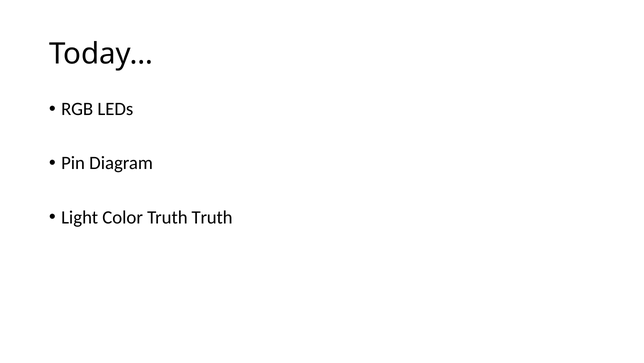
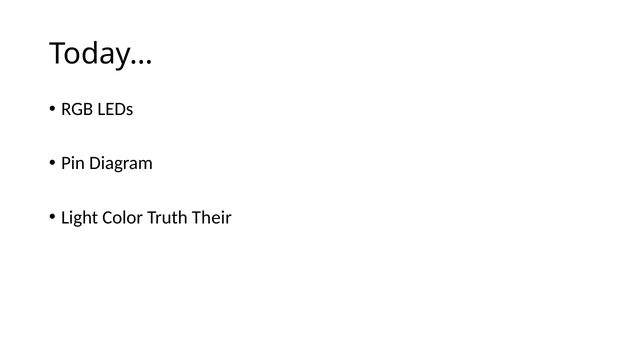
Truth Truth: Truth -> Their
